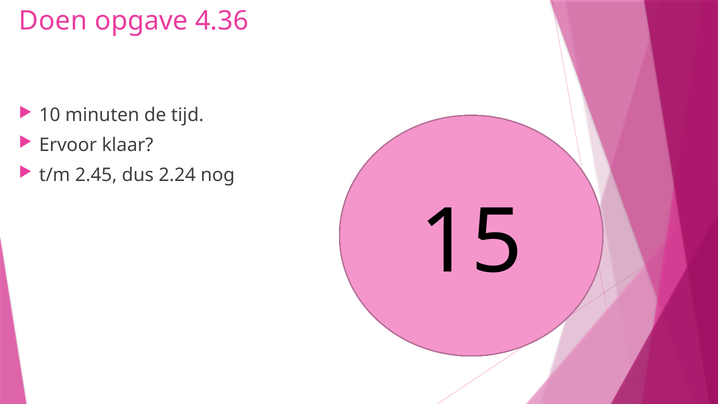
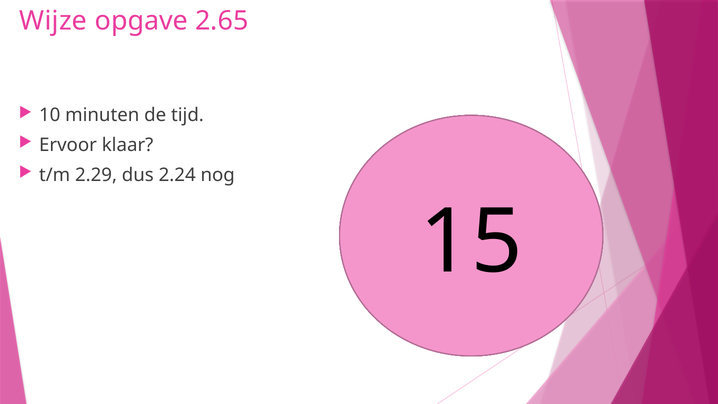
Doen: Doen -> Wijze
4.36: 4.36 -> 2.65
2.45: 2.45 -> 2.29
